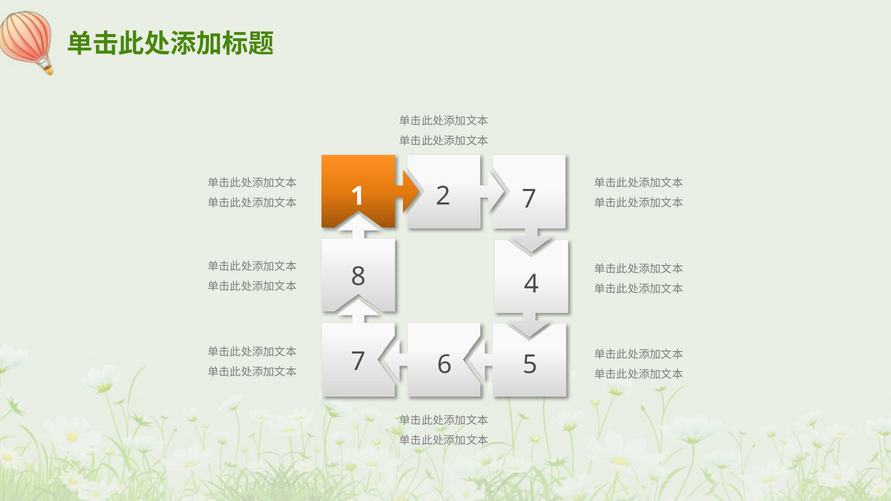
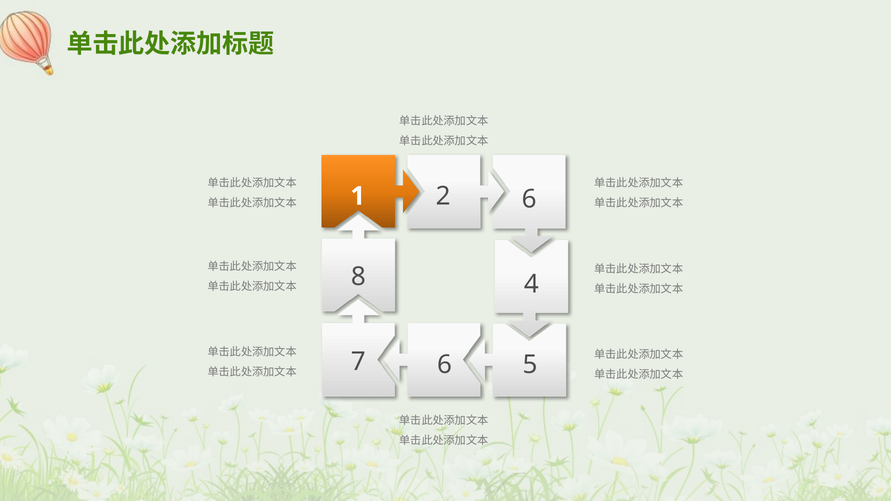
2 7: 7 -> 6
